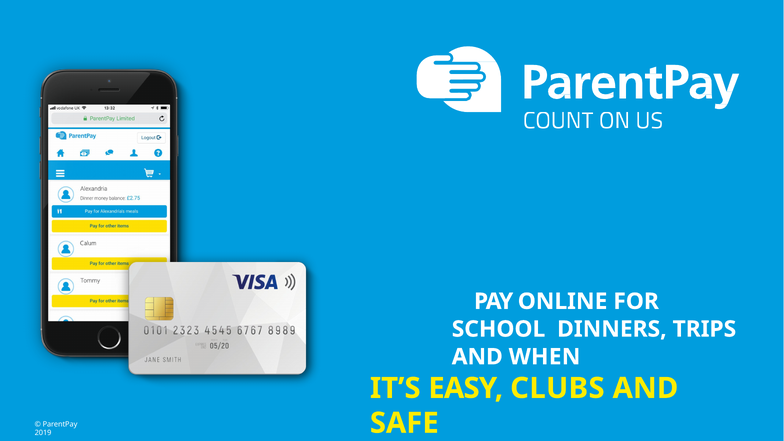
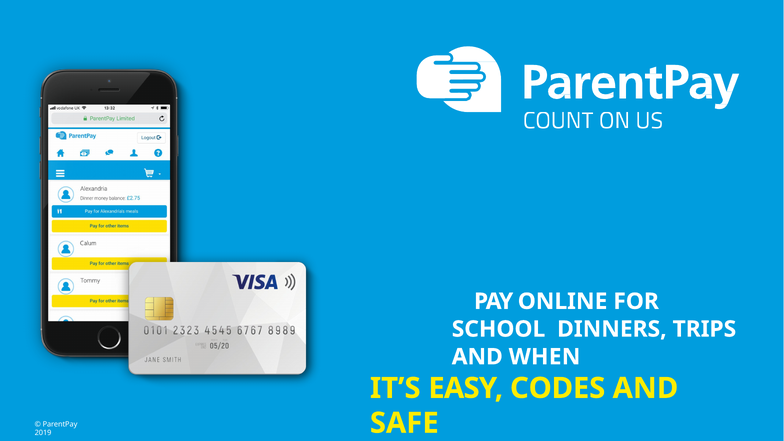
CLUBS: CLUBS -> CODES
